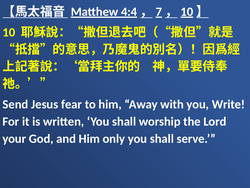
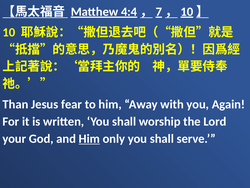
Send: Send -> Than
Write: Write -> Again
Him at (89, 138) underline: none -> present
